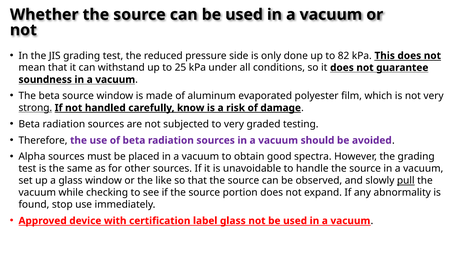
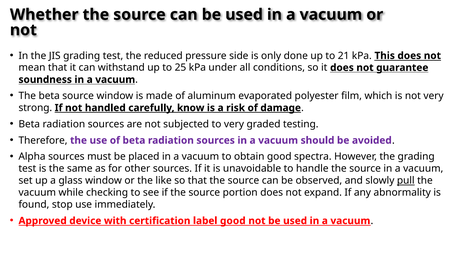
82: 82 -> 21
strong underline: present -> none
label glass: glass -> good
